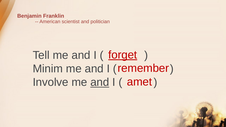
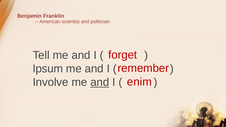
forget underline: present -> none
Minim: Minim -> Ipsum
amet: amet -> enim
